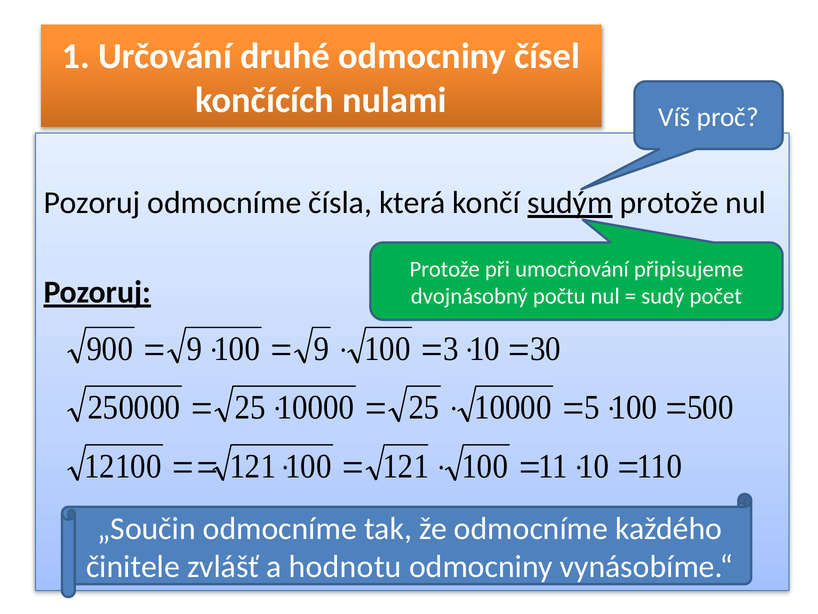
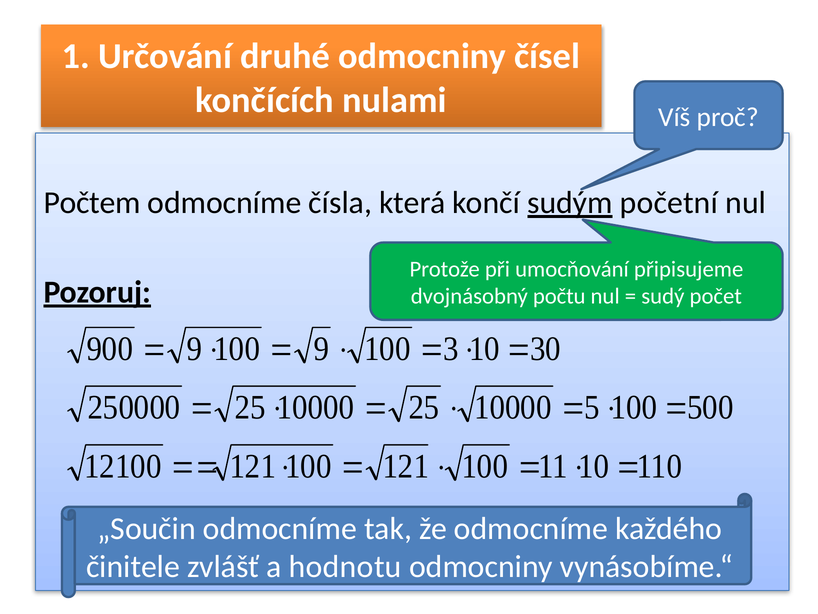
Pozoruj at (92, 203): Pozoruj -> Počtem
sudým protože: protože -> početní
